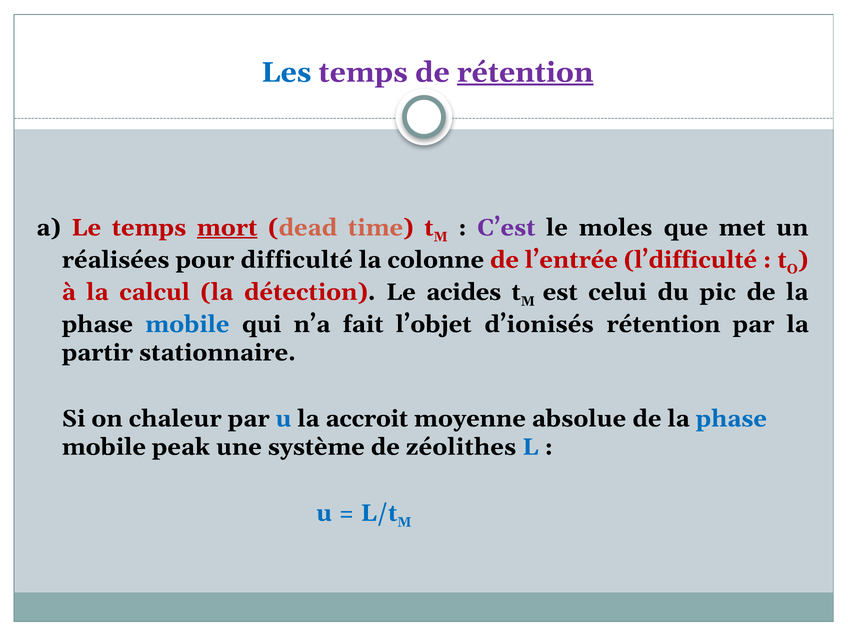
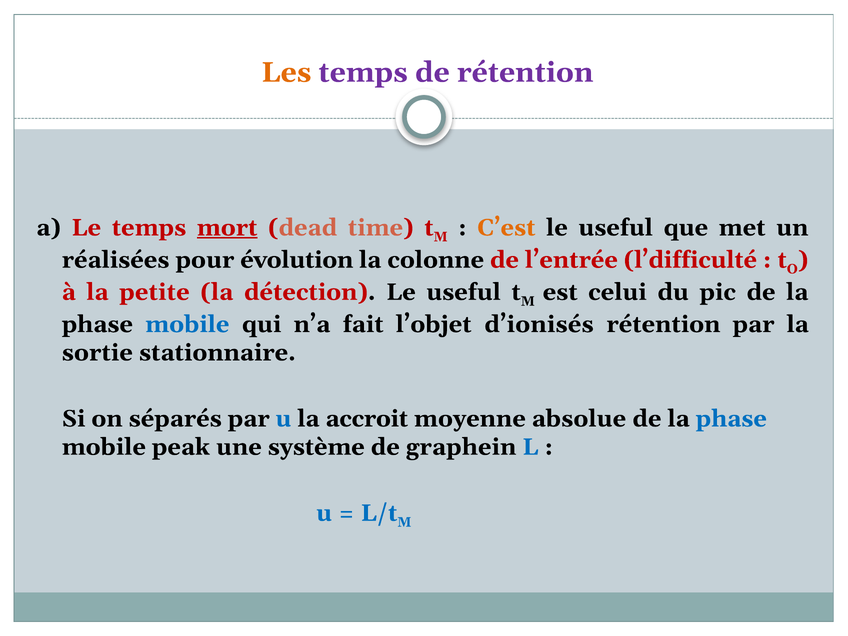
Les colour: blue -> orange
rétention at (525, 72) underline: present -> none
C’est colour: purple -> orange
moles at (616, 228): moles -> useful
difficulté: difficulté -> évolution
calcul: calcul -> petite
détection Le acides: acides -> useful
partir: partir -> sortie
chaleur: chaleur -> séparés
zéolithes: zéolithes -> graphein
